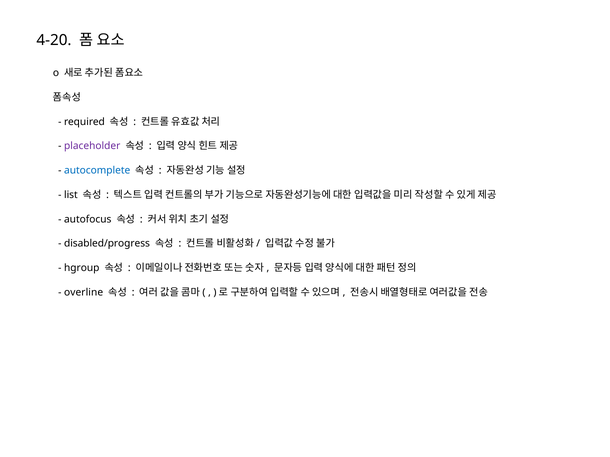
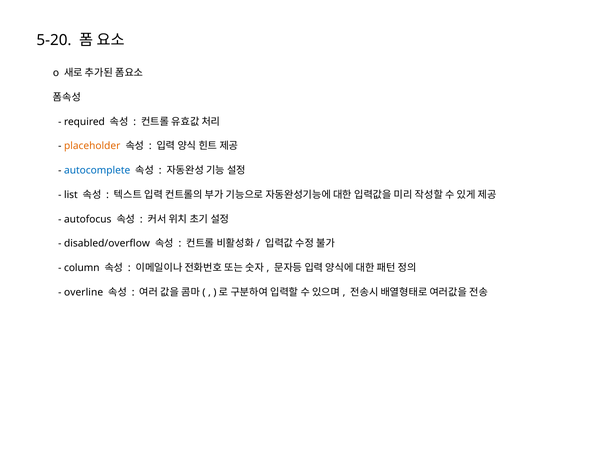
4-20: 4-20 -> 5-20
placeholder colour: purple -> orange
disabled/progress: disabled/progress -> disabled/overflow
hgroup: hgroup -> column
